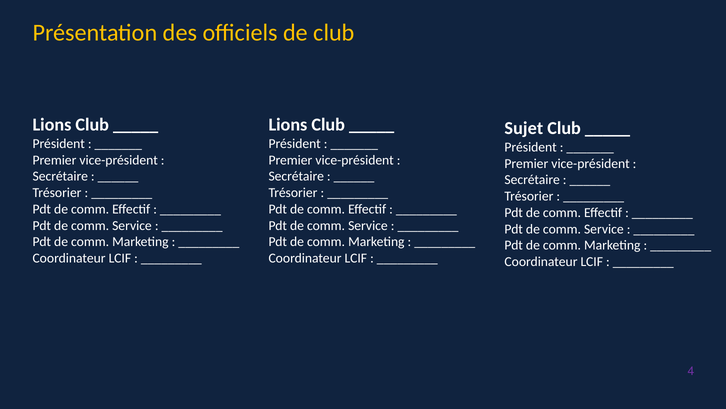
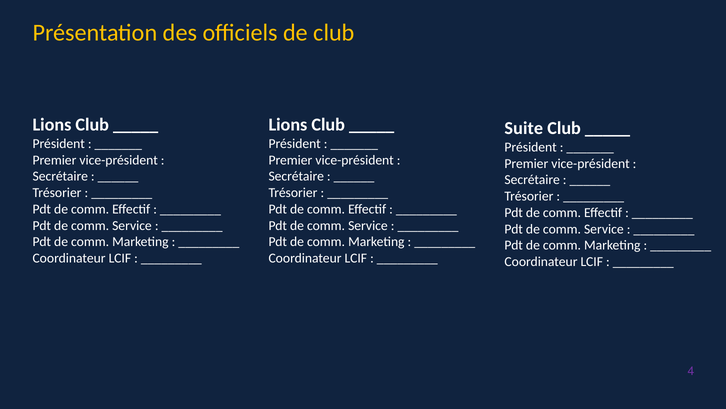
Sujet: Sujet -> Suite
